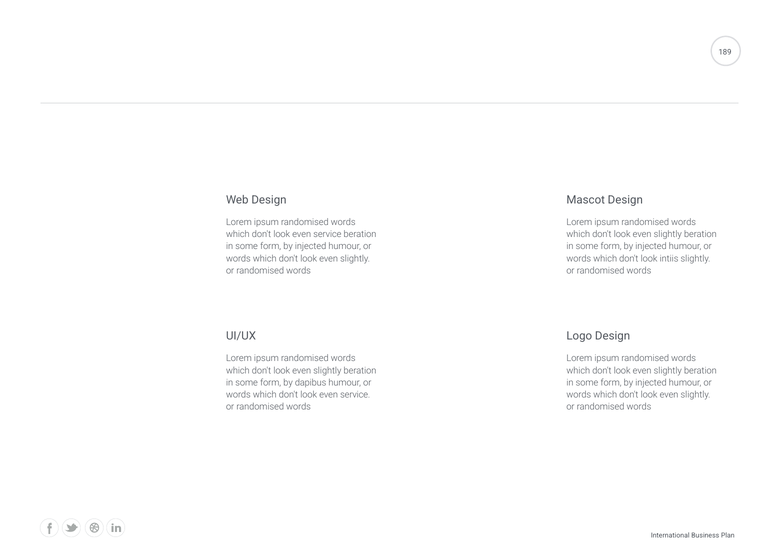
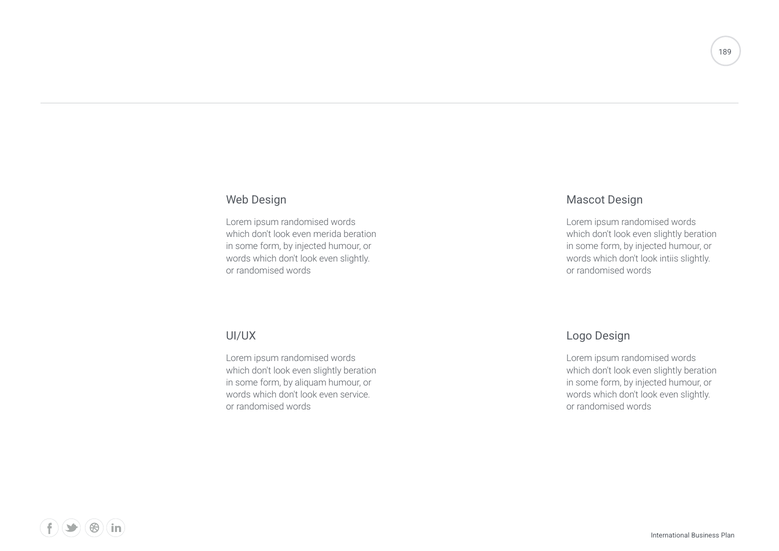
service at (327, 234): service -> merida
dapibus: dapibus -> aliquam
